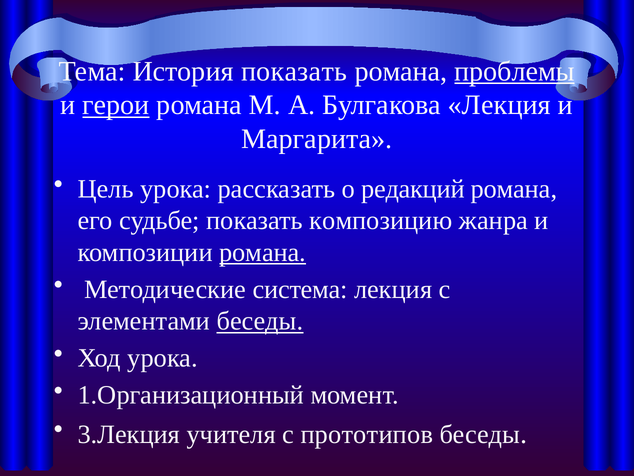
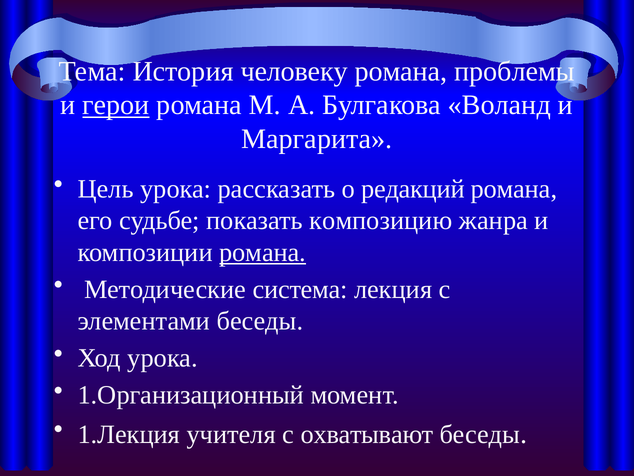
История показать: показать -> человеку
проблемы underline: present -> none
Булгакова Лекция: Лекция -> Воланд
беседы at (260, 321) underline: present -> none
3.Лекция: 3.Лекция -> 1.Лекция
прототипов: прототипов -> охватывают
